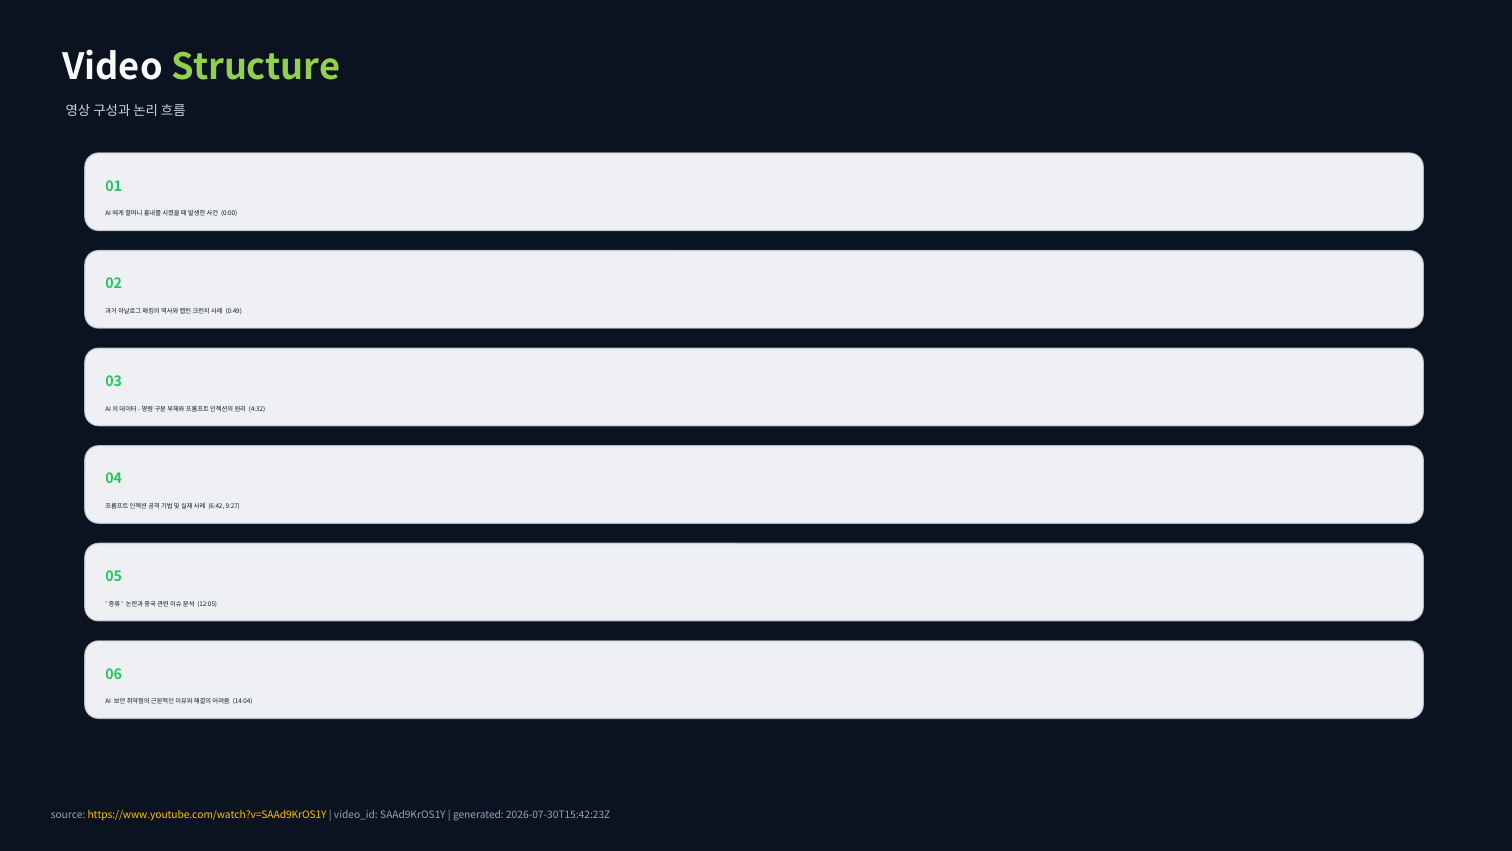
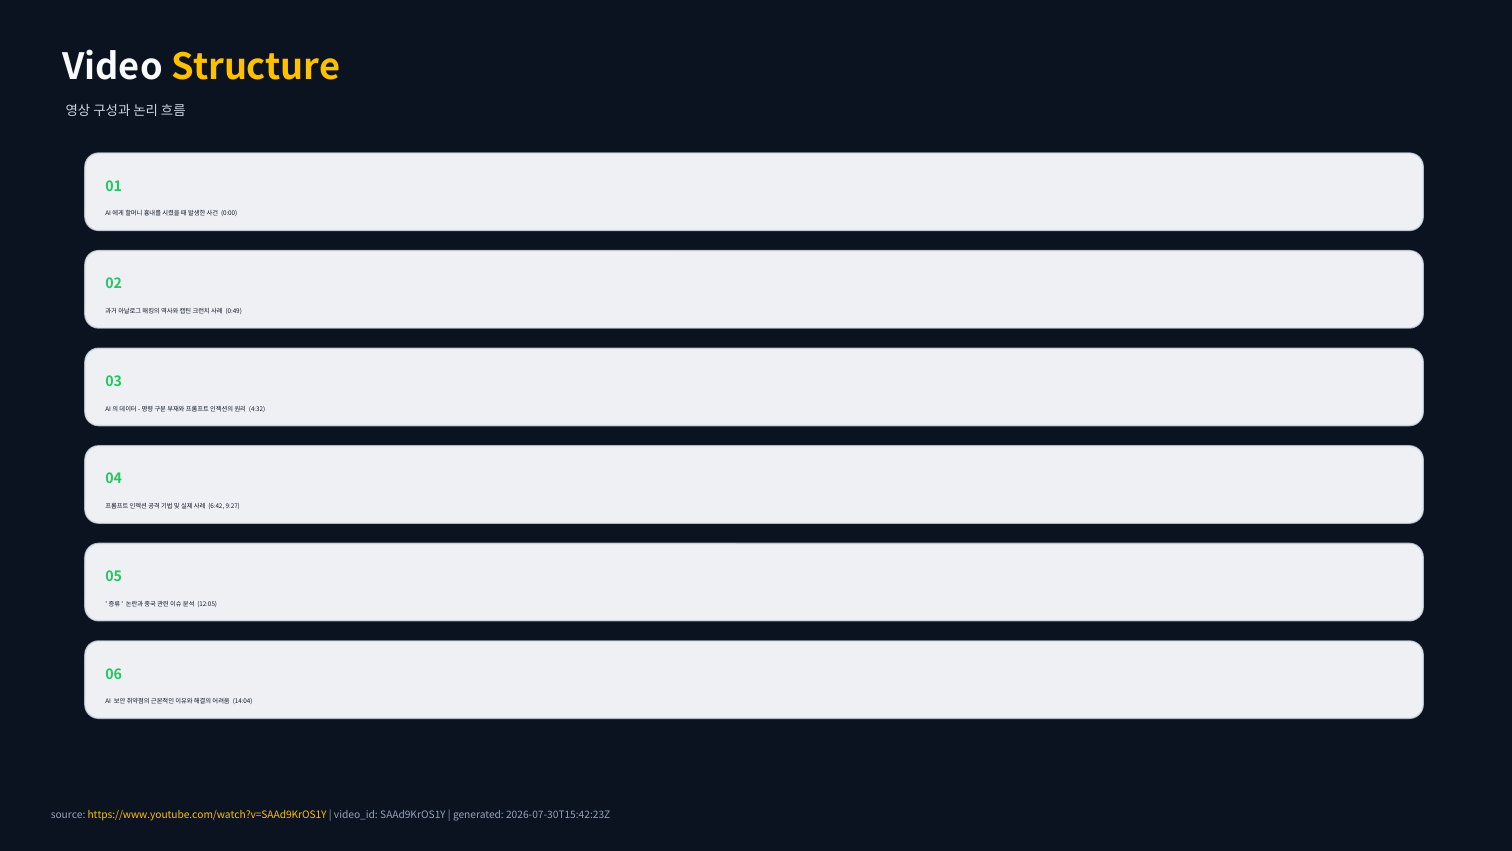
Structure colour: light green -> yellow
